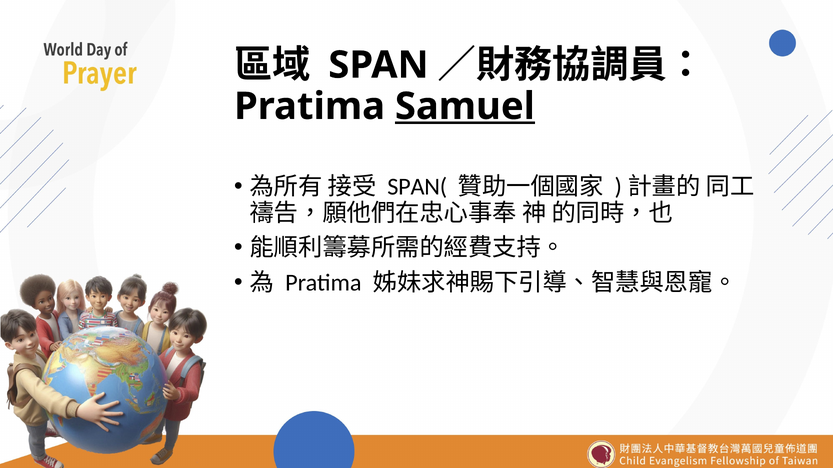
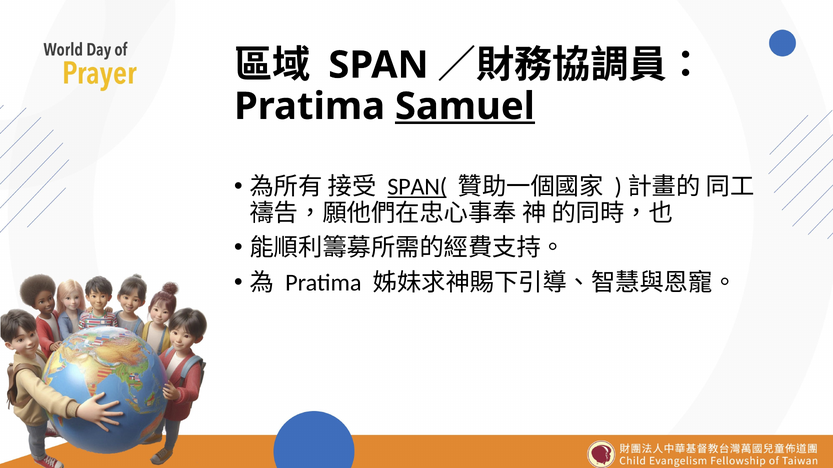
SPAN( underline: none -> present
